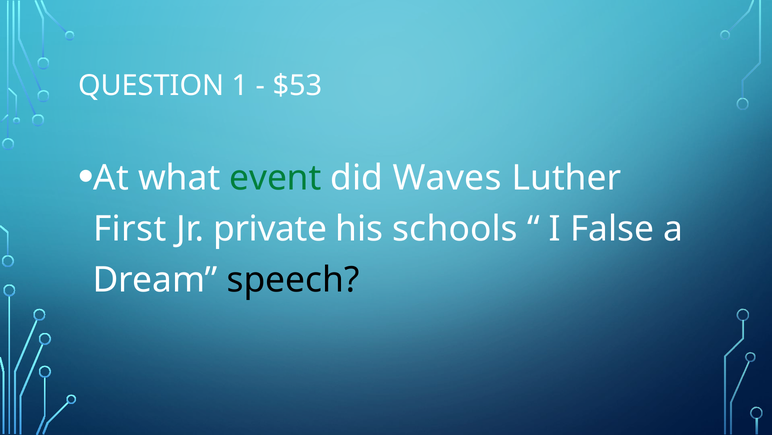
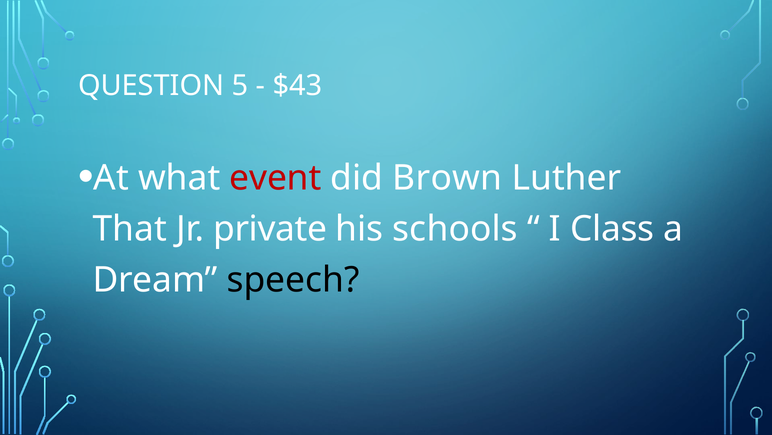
1: 1 -> 5
$53: $53 -> $43
event colour: green -> red
Waves: Waves -> Brown
First: First -> That
False: False -> Class
